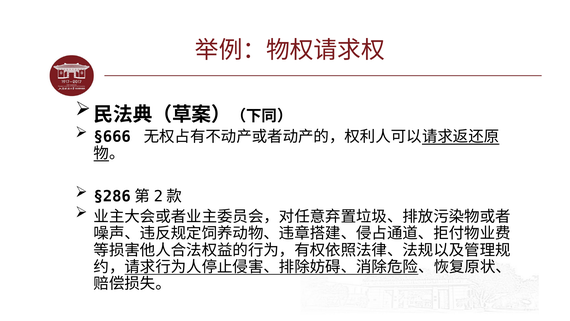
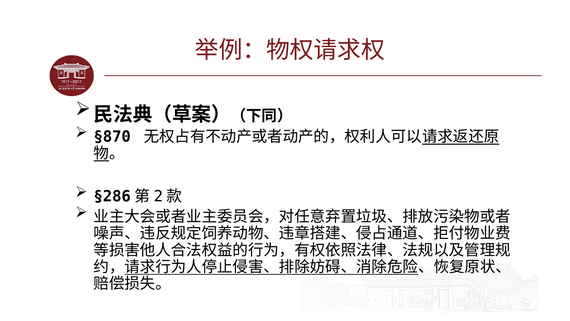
§666: §666 -> §870
